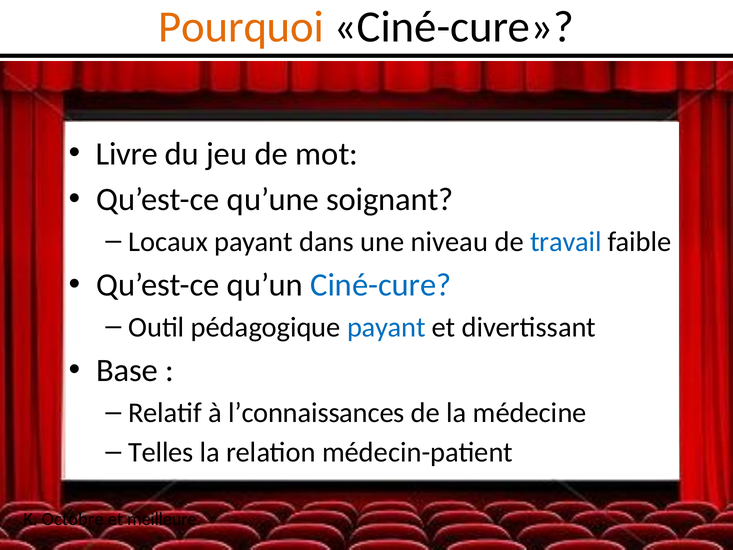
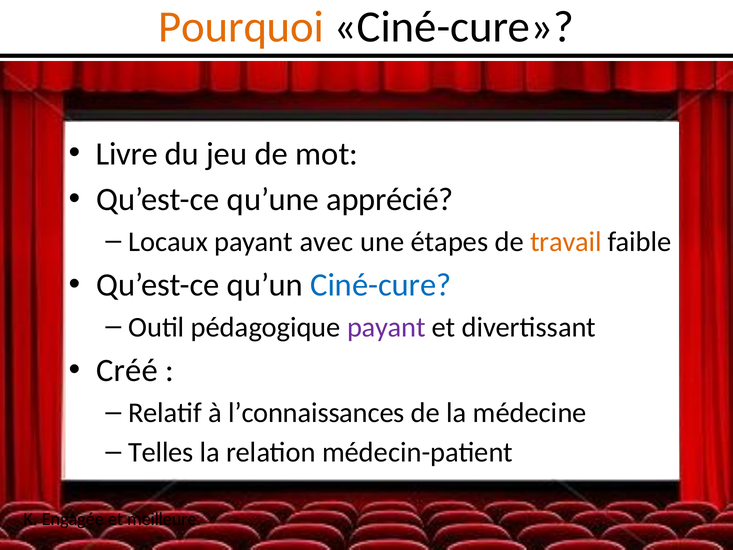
soignant: soignant -> apprécié
dans: dans -> avec
niveau: niveau -> étapes
travail colour: blue -> orange
payant at (386, 327) colour: blue -> purple
Base: Base -> Créé
Octobre: Octobre -> Engagée
